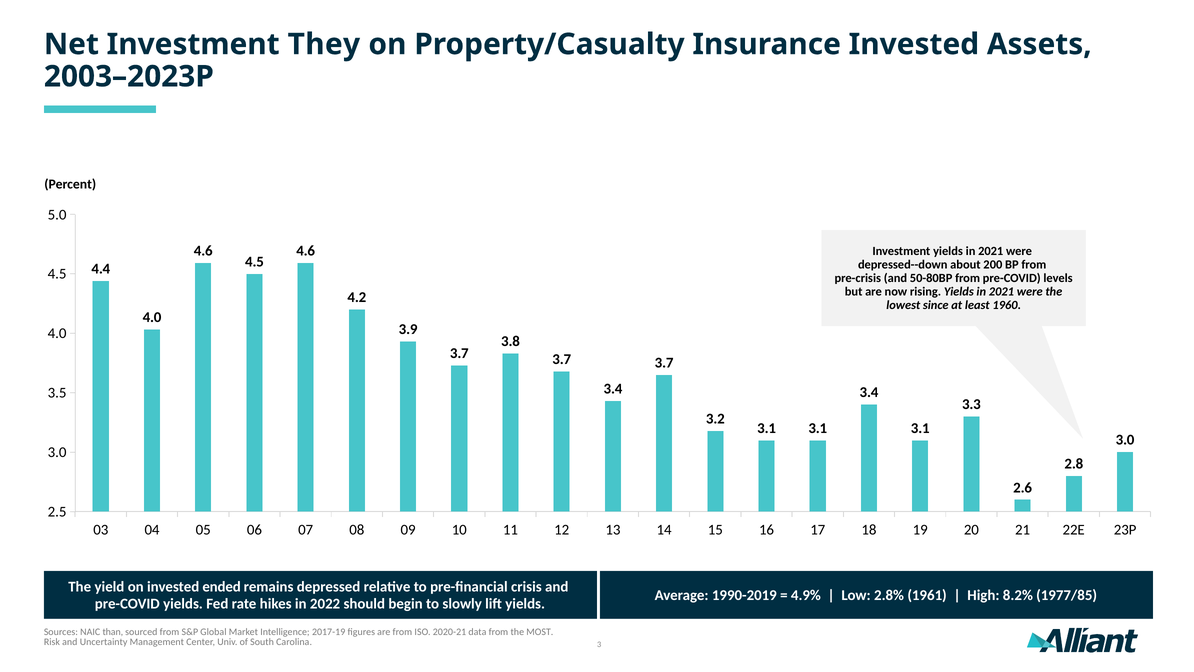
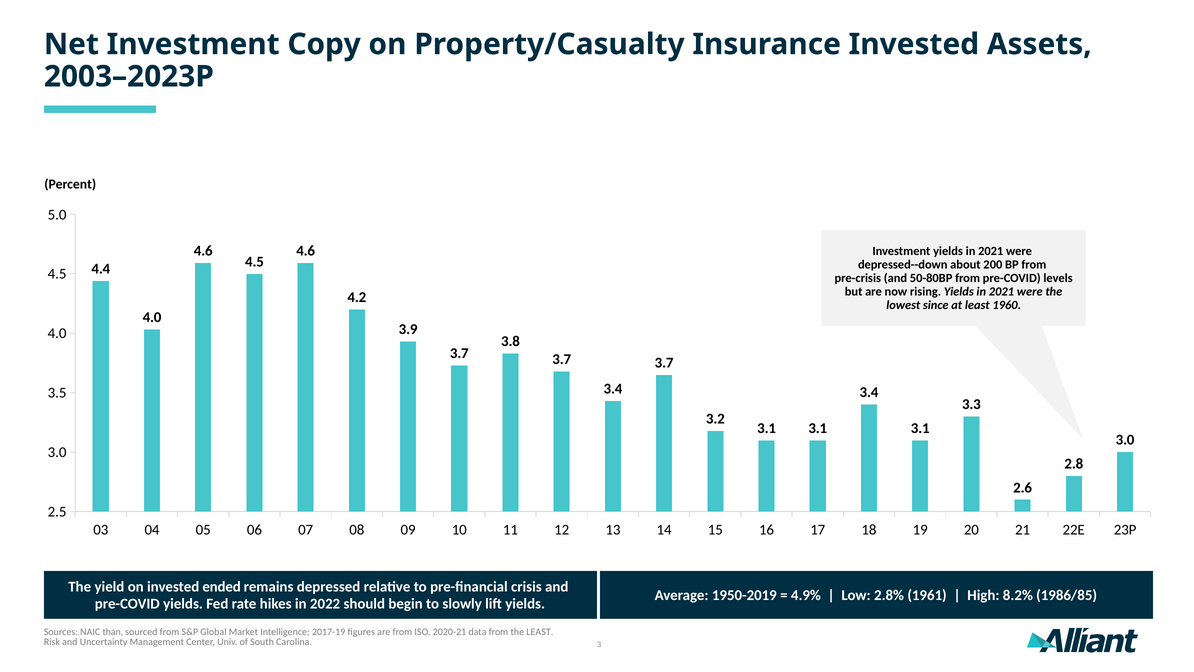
They: They -> Copy
1990-2019: 1990-2019 -> 1950-2019
1977/85: 1977/85 -> 1986/85
the MOST: MOST -> LEAST
